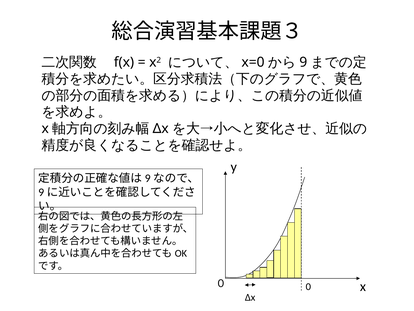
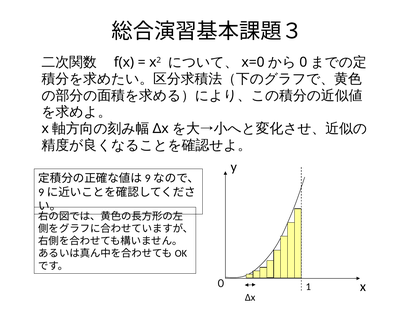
9: 9 -> 0
0: 0 -> 1
